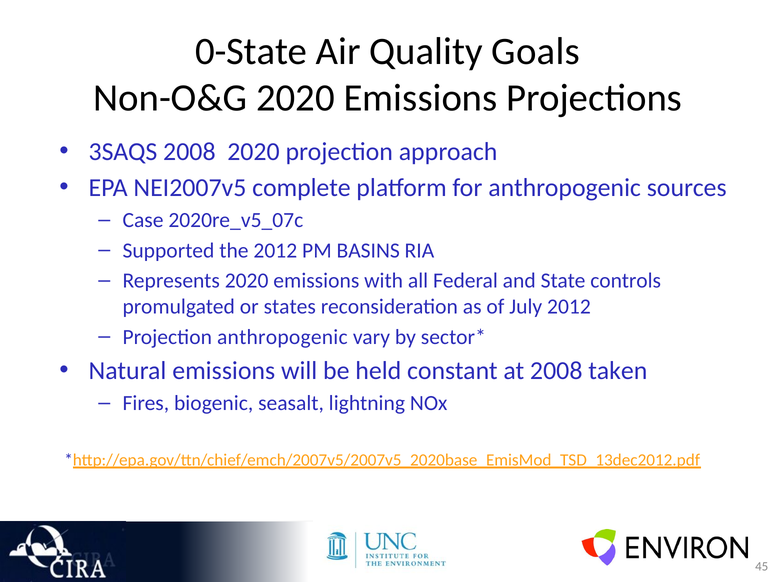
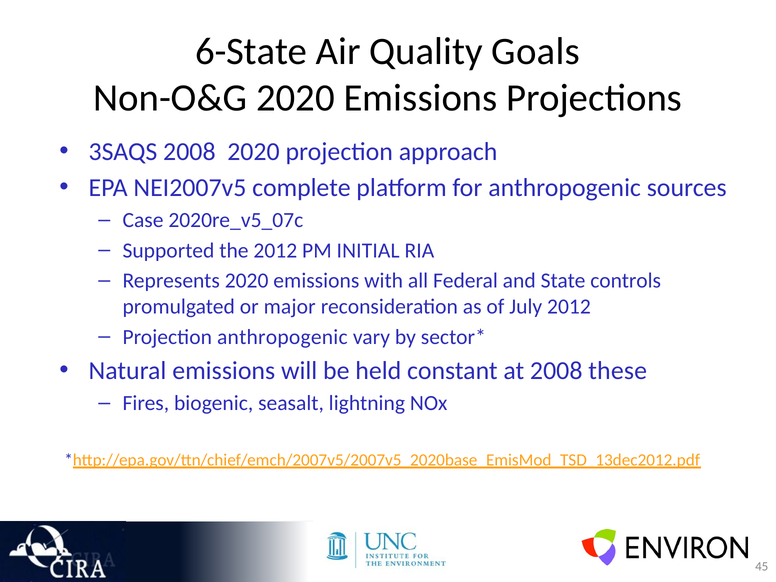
0-State: 0-State -> 6-State
BASINS: BASINS -> INITIAL
states: states -> major
taken: taken -> these
